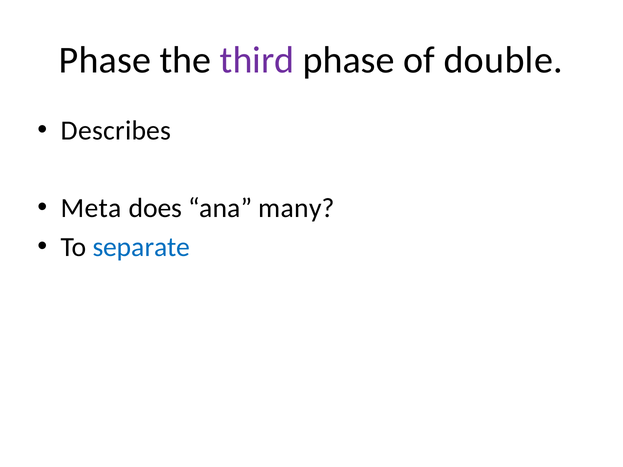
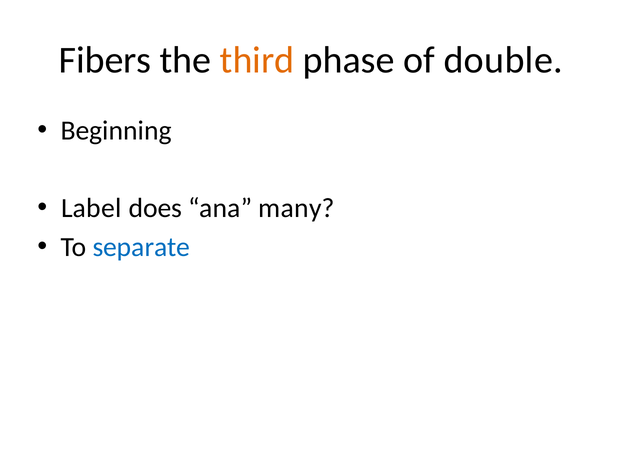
Phase at (105, 60): Phase -> Fibers
third colour: purple -> orange
Describes: Describes -> Beginning
Meta: Meta -> Label
